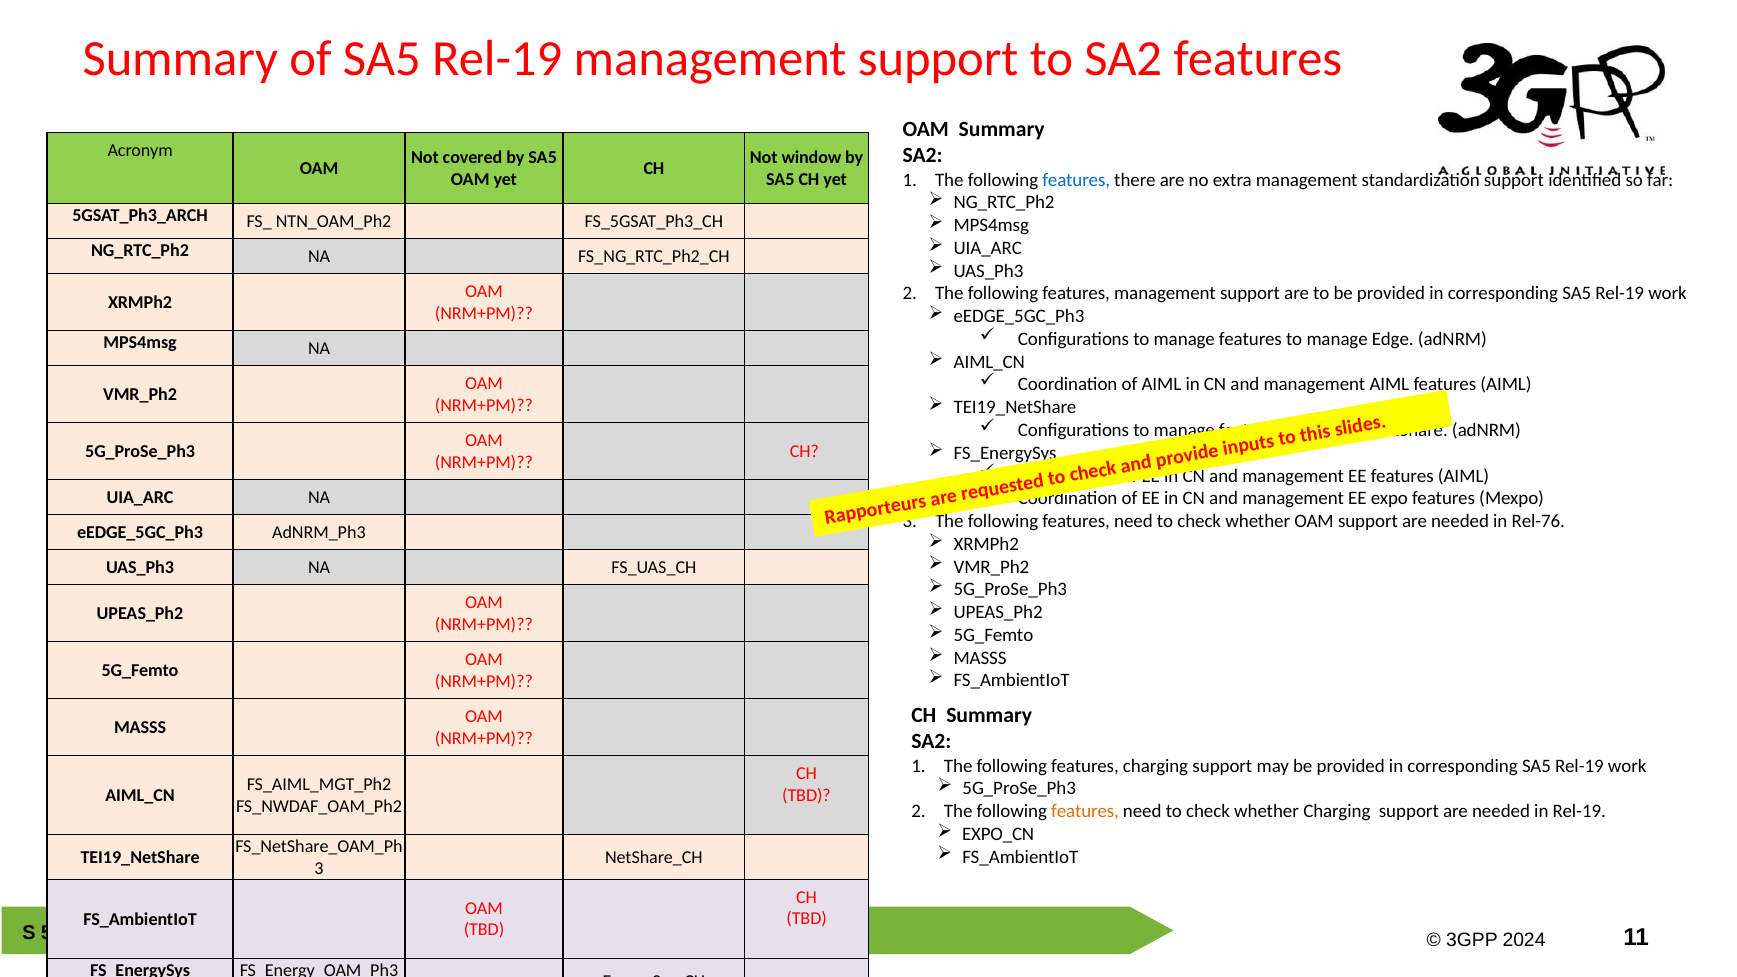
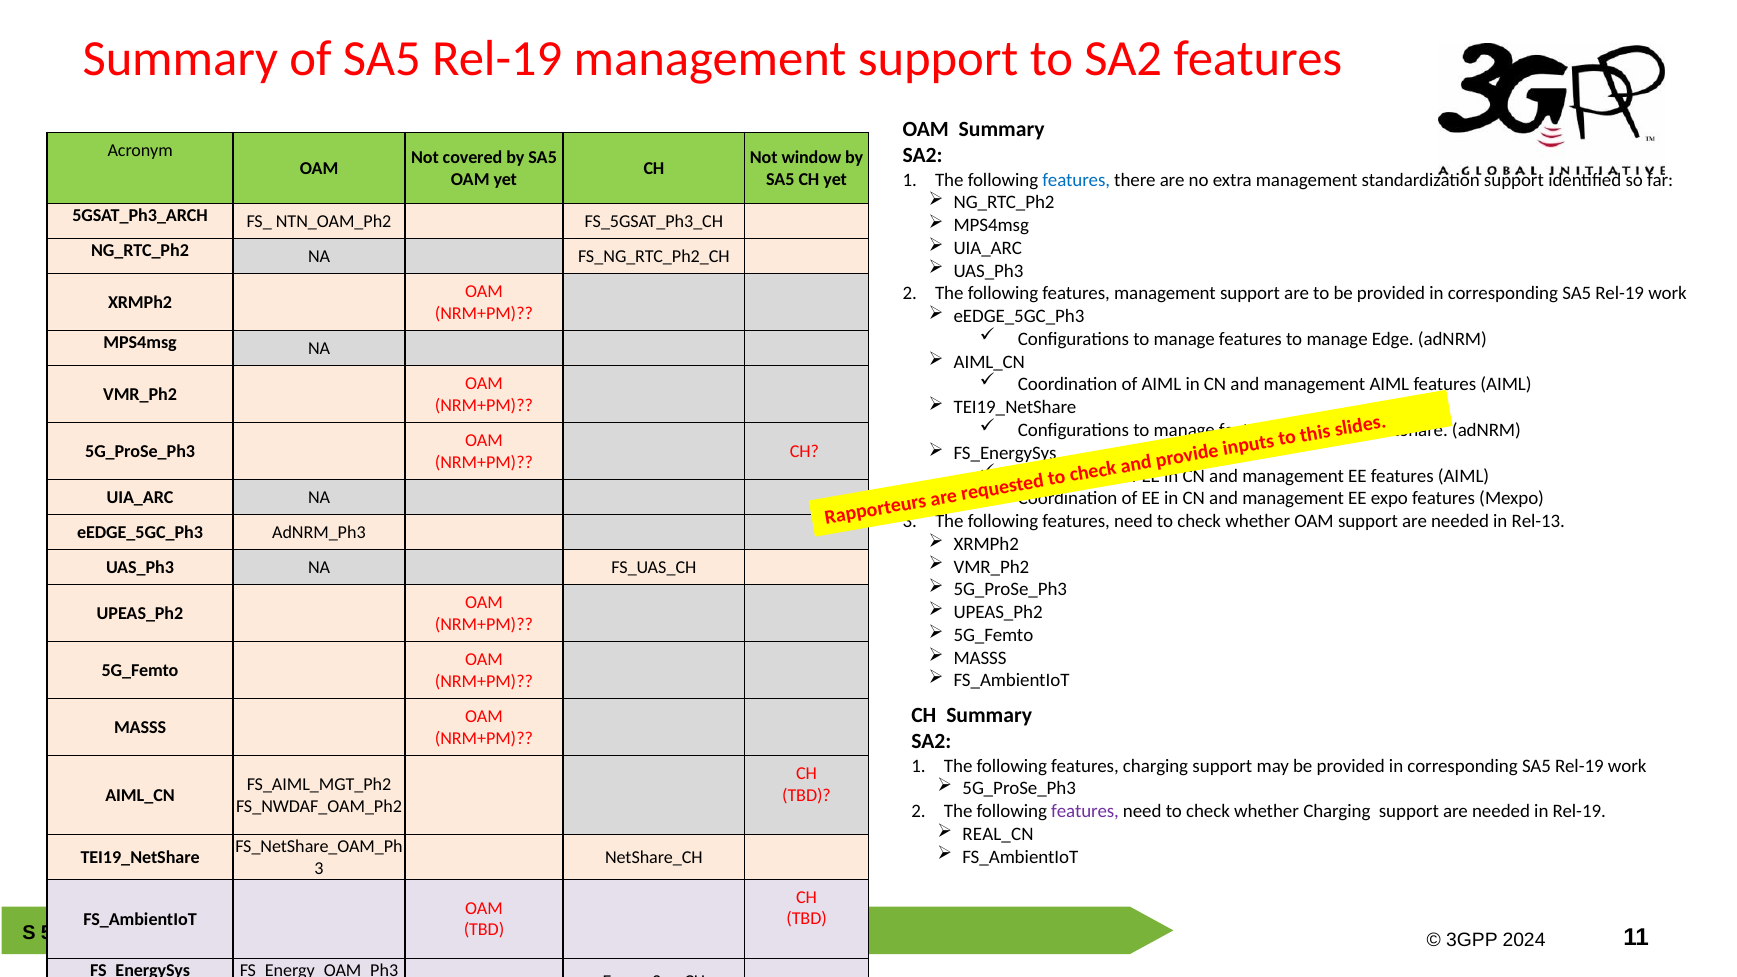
Rel-76: Rel-76 -> Rel-13
features at (1085, 811) colour: orange -> purple
EXPO_CN: EXPO_CN -> REAL_CN
